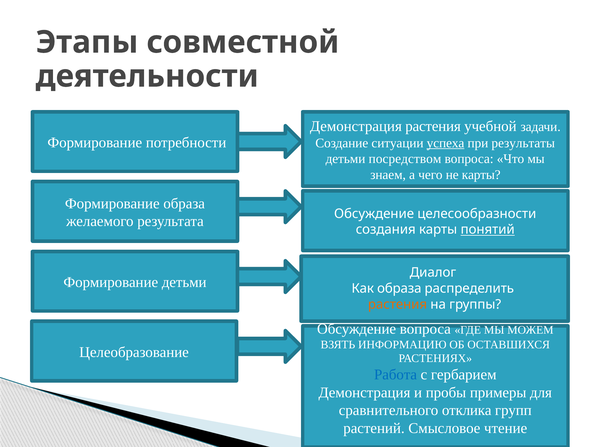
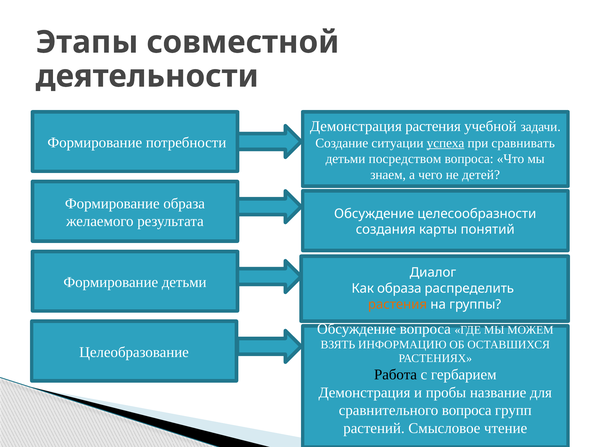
результаты: результаты -> сравнивать
не карты: карты -> детей
понятий underline: present -> none
Работа colour: blue -> black
примеры: примеры -> название
сравнительного отклика: отклика -> вопроса
